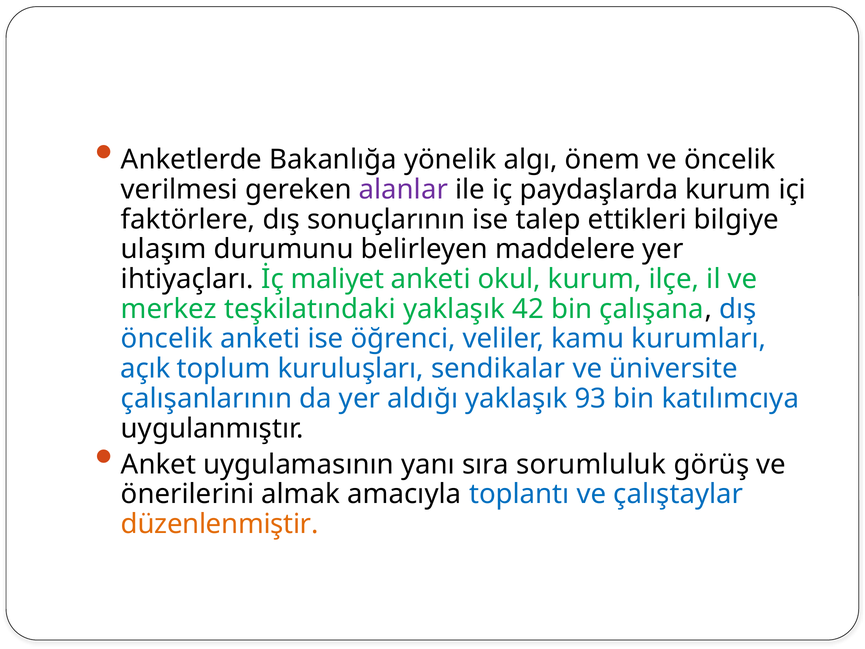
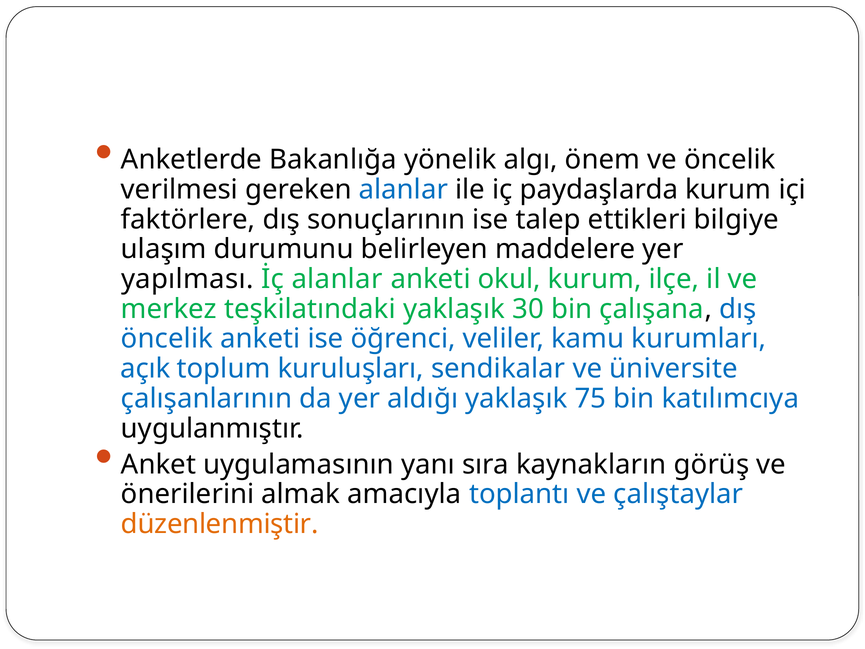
alanlar at (403, 190) colour: purple -> blue
ihtiyaçları: ihtiyaçları -> yapılması
İç maliyet: maliyet -> alanlar
42: 42 -> 30
93: 93 -> 75
sorumluluk: sorumluluk -> kaynakların
